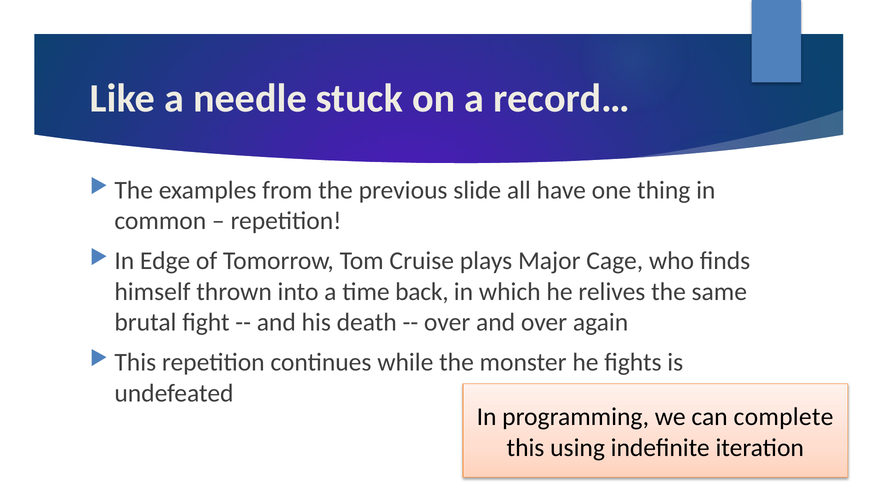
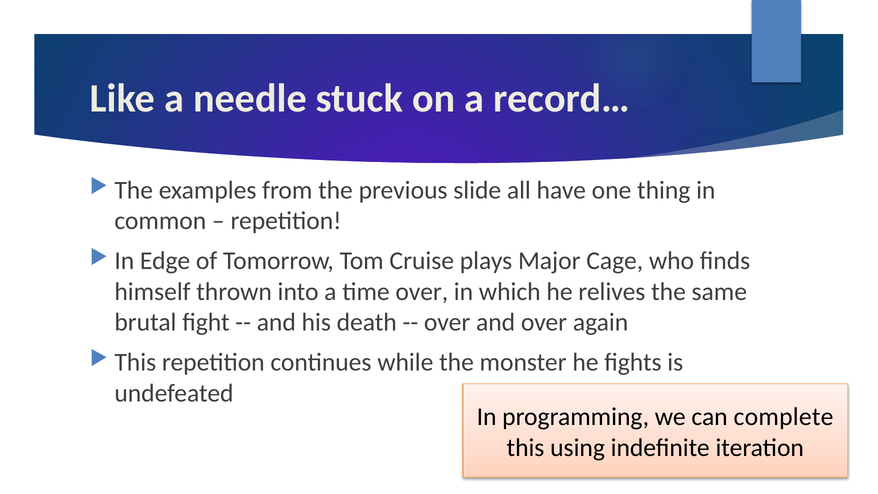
time back: back -> over
